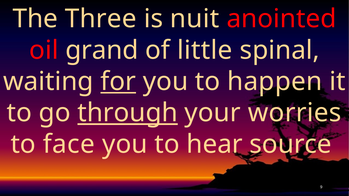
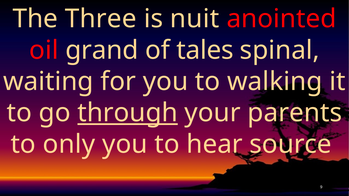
little: little -> tales
for underline: present -> none
happen: happen -> walking
worries: worries -> parents
face: face -> only
